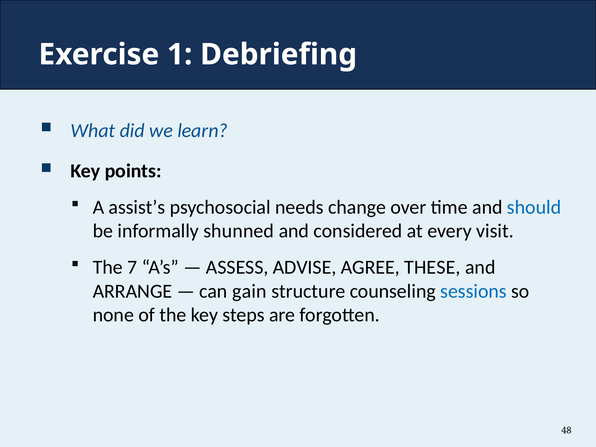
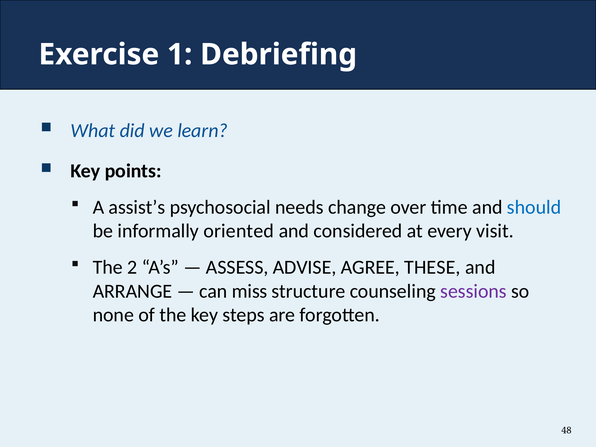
shunned: shunned -> oriented
7: 7 -> 2
gain: gain -> miss
sessions colour: blue -> purple
